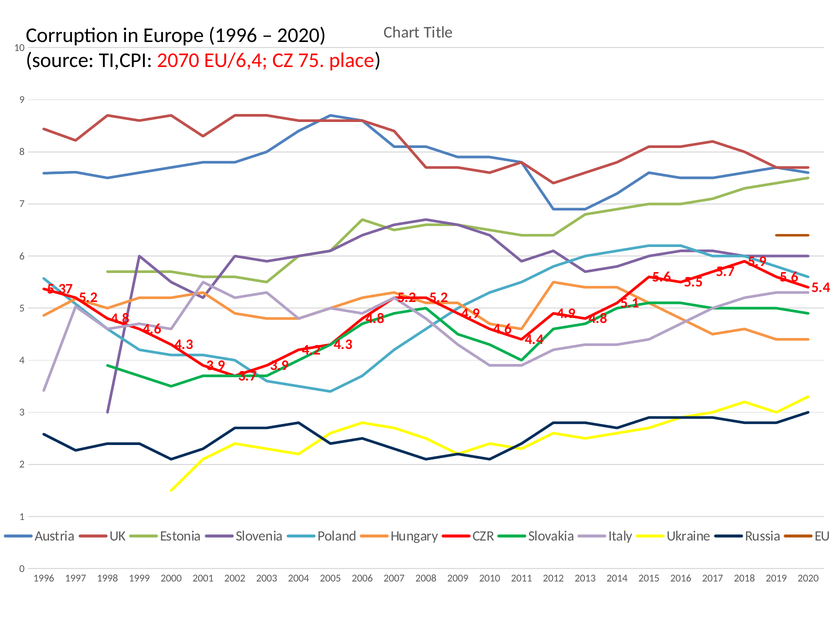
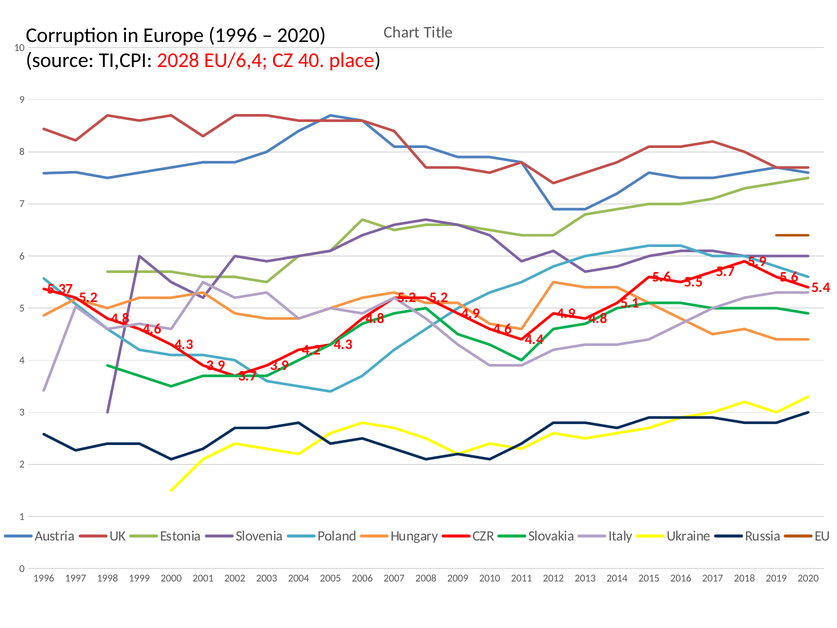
2070: 2070 -> 2028
75: 75 -> 40
